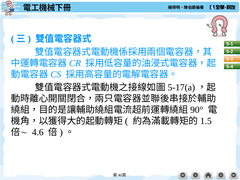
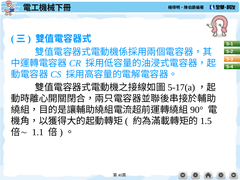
4.6: 4.6 -> 1.1
